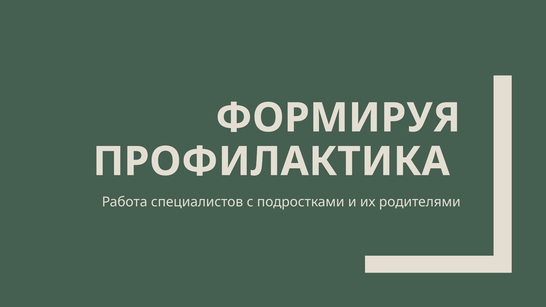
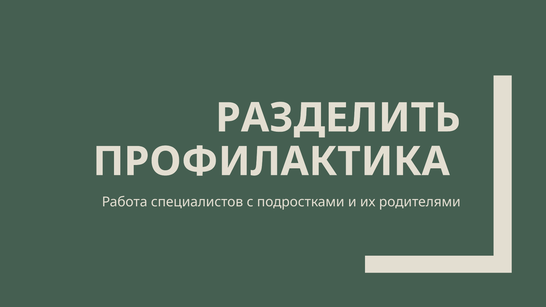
ФОРМИРУЯ: ФОРМИРУЯ -> РАЗДЕЛИТЬ
